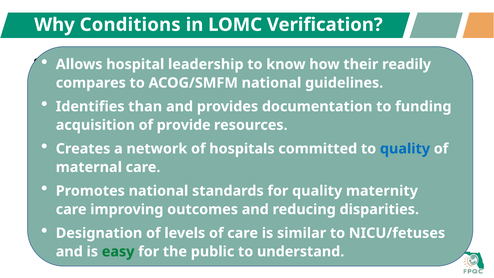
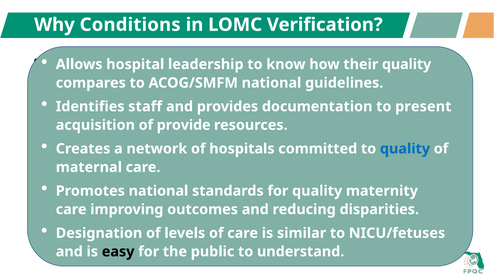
readily at (407, 64): readily -> quality
than: than -> staff
funding: funding -> present
easy at (118, 251) colour: green -> black
